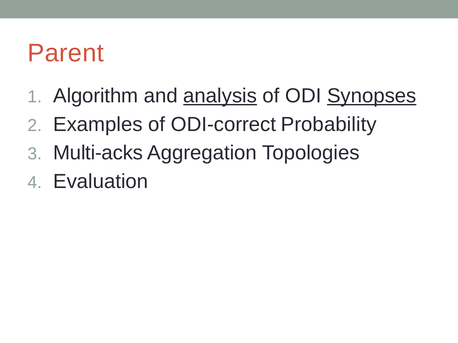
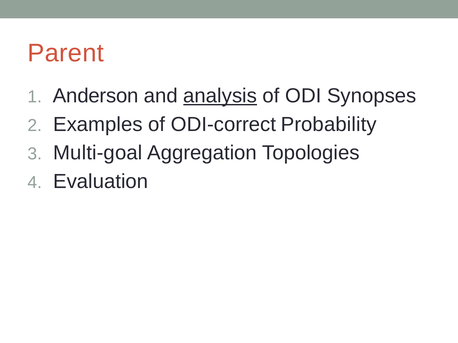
Algorithm: Algorithm -> Anderson
Synopses underline: present -> none
Multi-acks: Multi-acks -> Multi-goal
